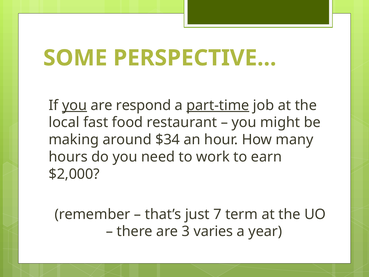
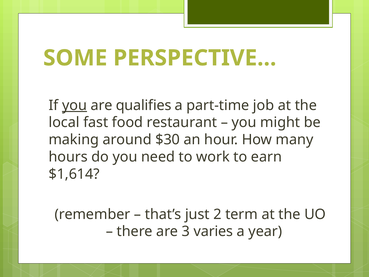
respond: respond -> qualifies
part-time underline: present -> none
$34: $34 -> $30
$2,000: $2,000 -> $1,614
7: 7 -> 2
